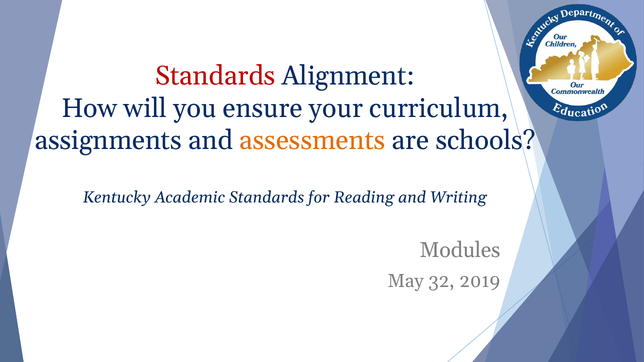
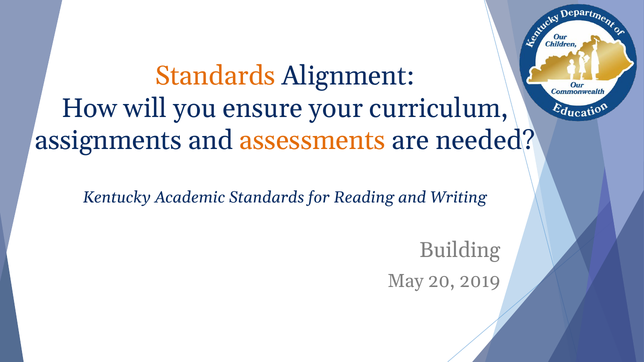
Standards at (215, 76) colour: red -> orange
schools: schools -> needed
Modules: Modules -> Building
32: 32 -> 20
